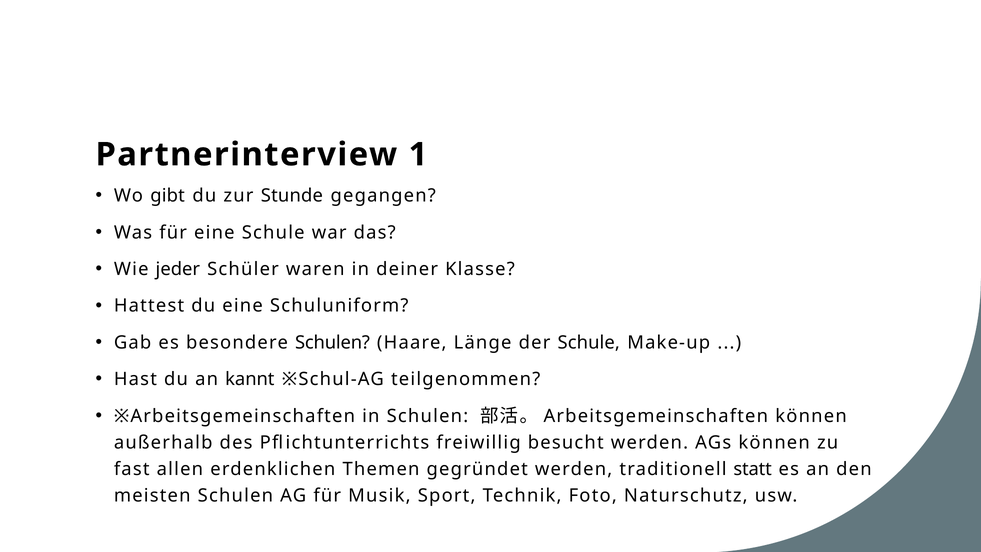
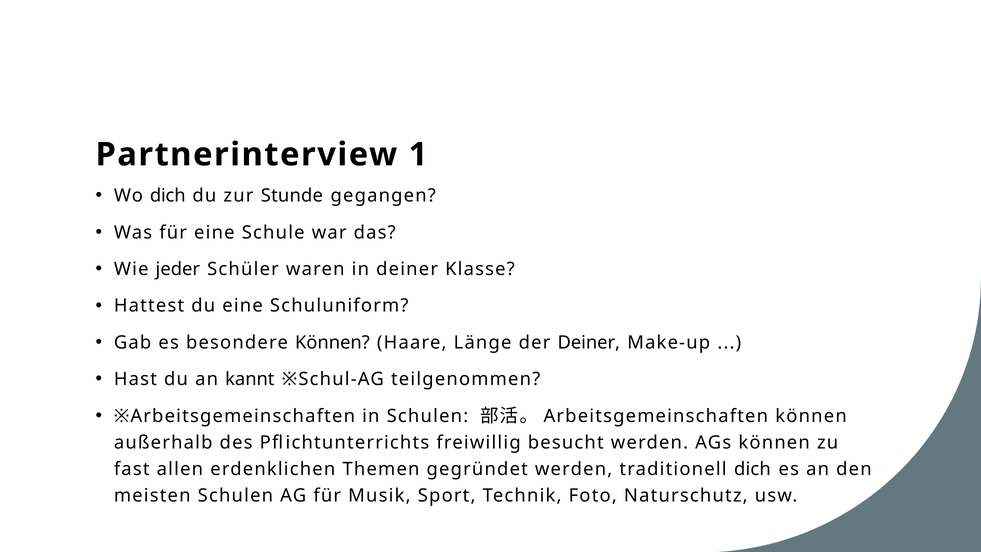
Wo gibt: gibt -> dich
besondere Schulen: Schulen -> Können
der Schule: Schule -> Deiner
traditionell statt: statt -> dich
